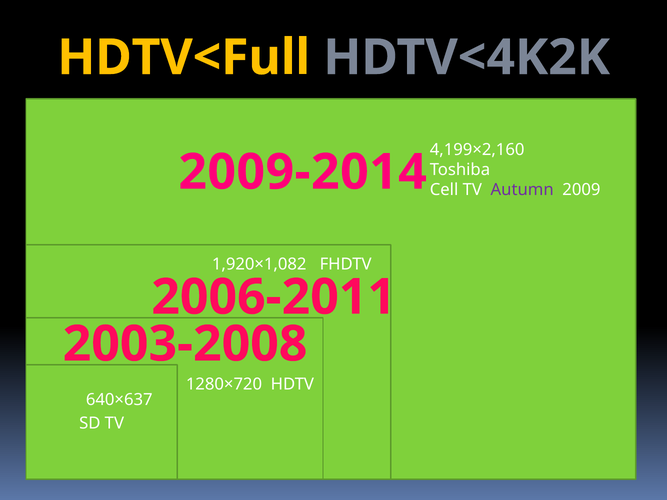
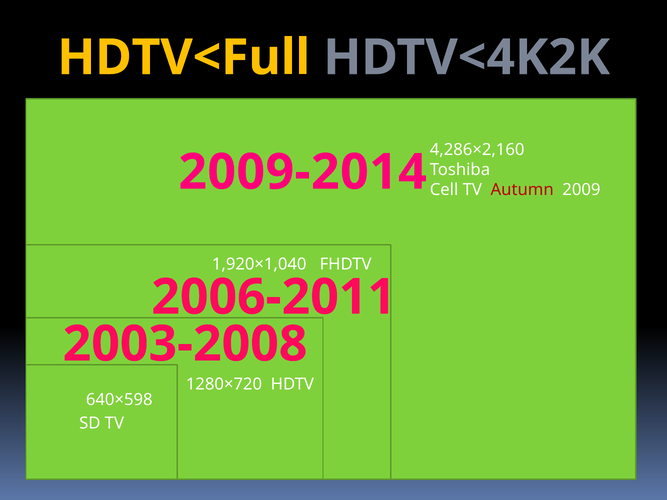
4,199×2,160: 4,199×2,160 -> 4,286×2,160
Autumn colour: purple -> red
1,920×1,082: 1,920×1,082 -> 1,920×1,040
640×637: 640×637 -> 640×598
